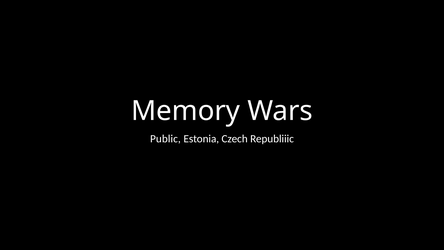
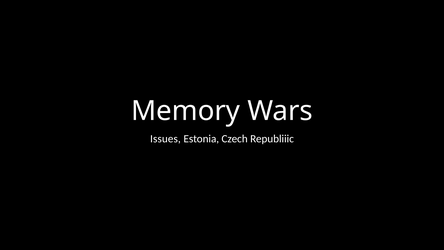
Public: Public -> Issues
